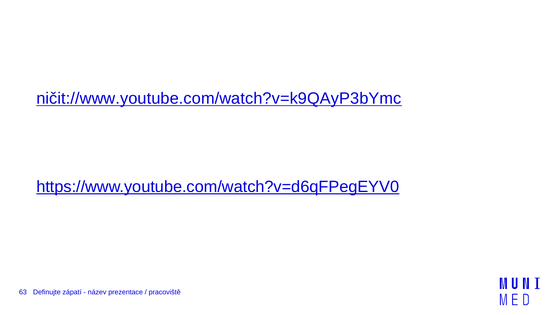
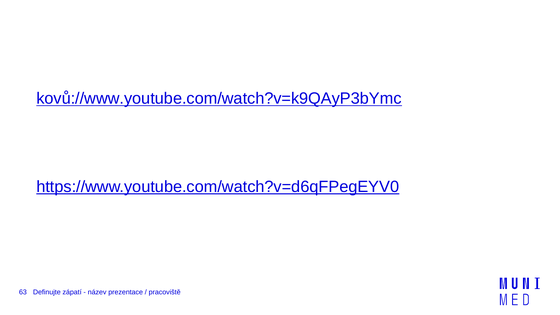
ničit://www.youtube.com/watch?v=k9QAyP3bYmc: ničit://www.youtube.com/watch?v=k9QAyP3bYmc -> kovů://www.youtube.com/watch?v=k9QAyP3bYmc
